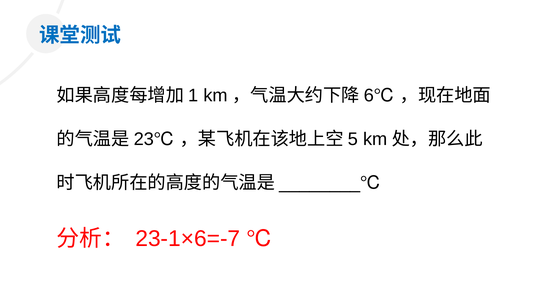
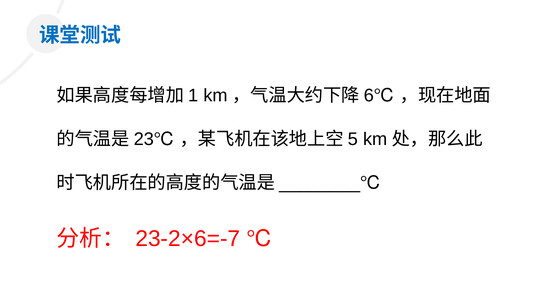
23-1×6=-7: 23-1×6=-7 -> 23-2×6=-7
